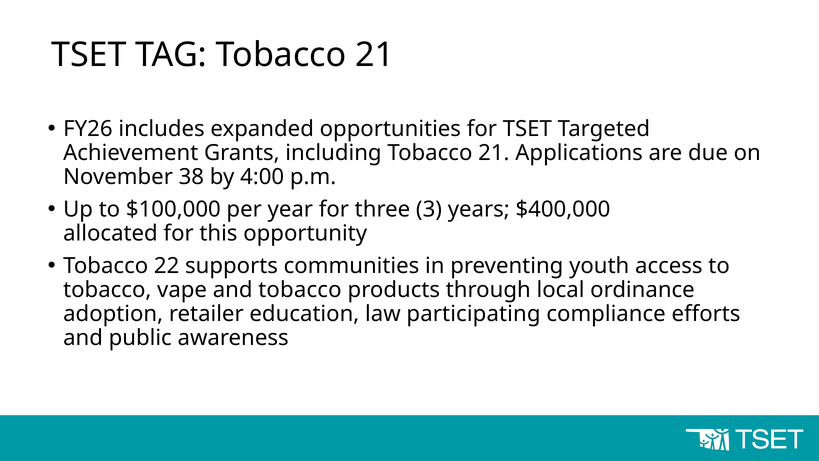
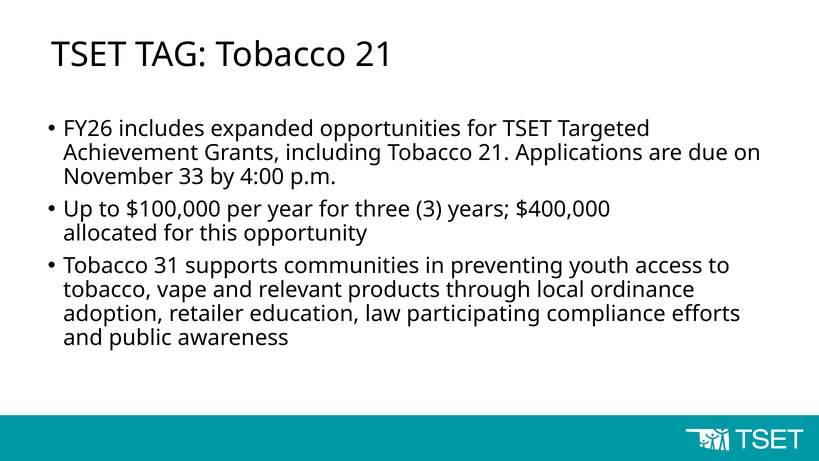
38: 38 -> 33
22: 22 -> 31
and tobacco: tobacco -> relevant
